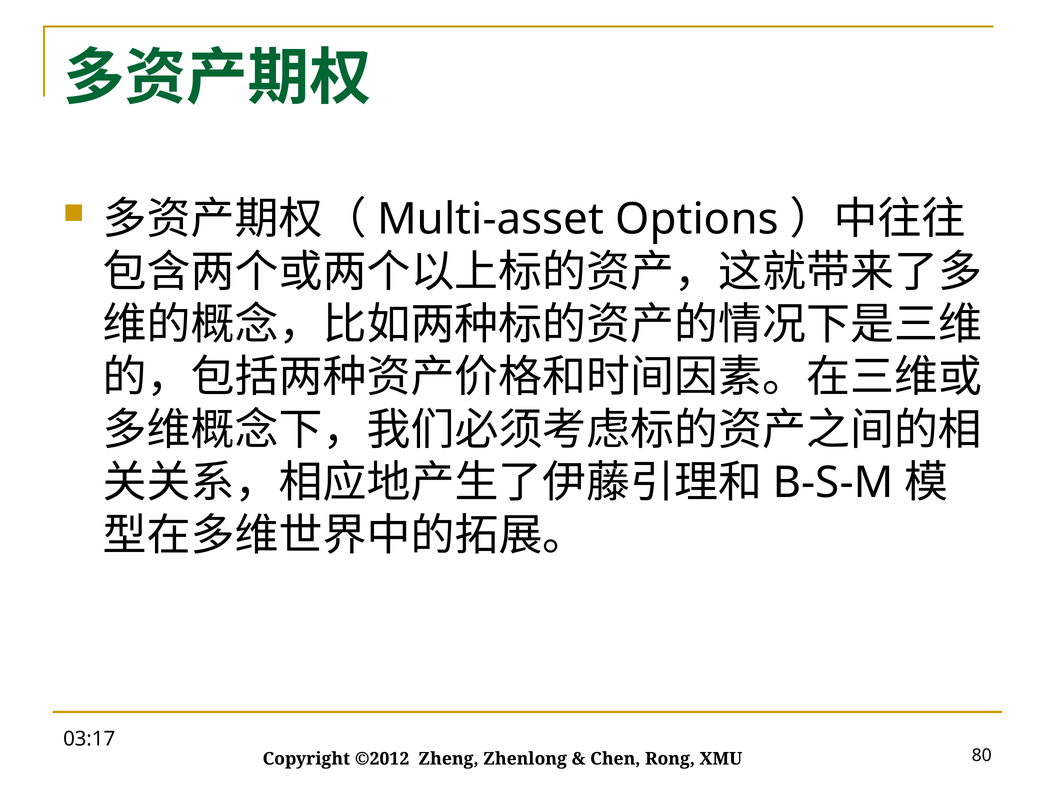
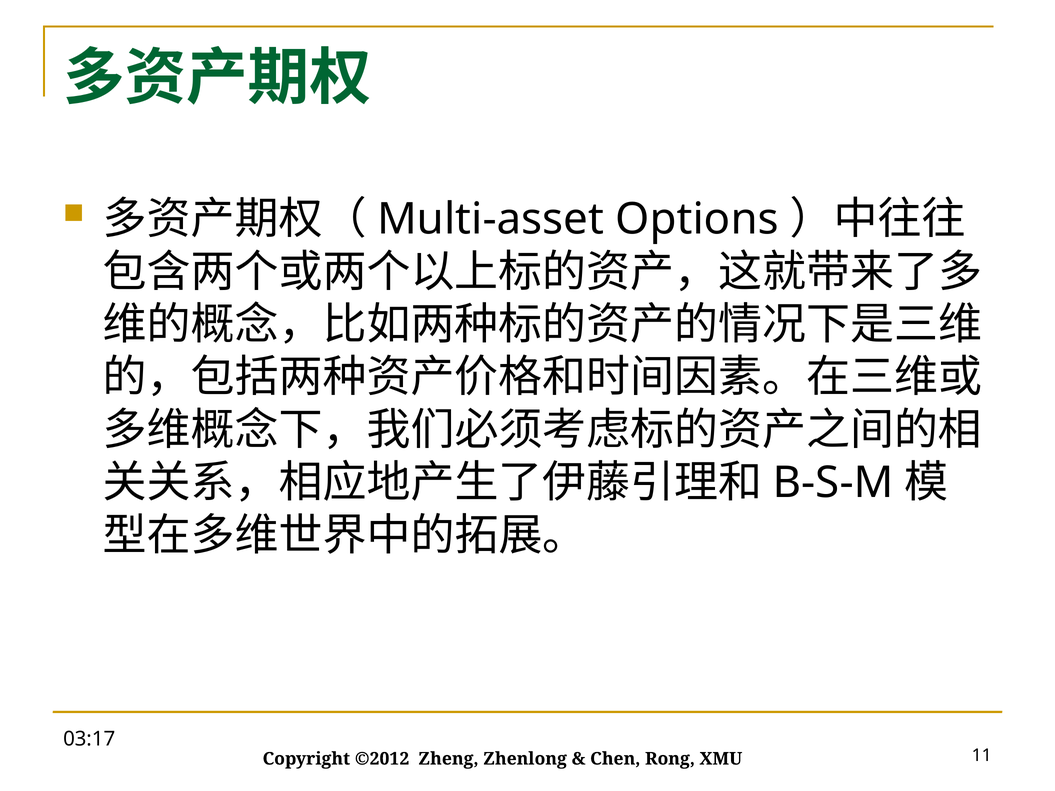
80: 80 -> 11
